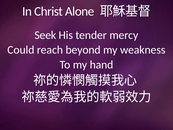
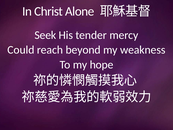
hand: hand -> hope
